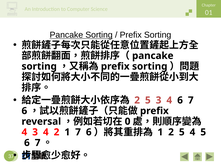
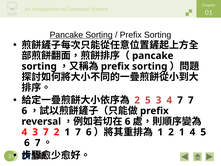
4 6: 6 -> 7
0 at (128, 121): 0 -> 6
4 3 4: 4 -> 7
1 2 5: 5 -> 1
